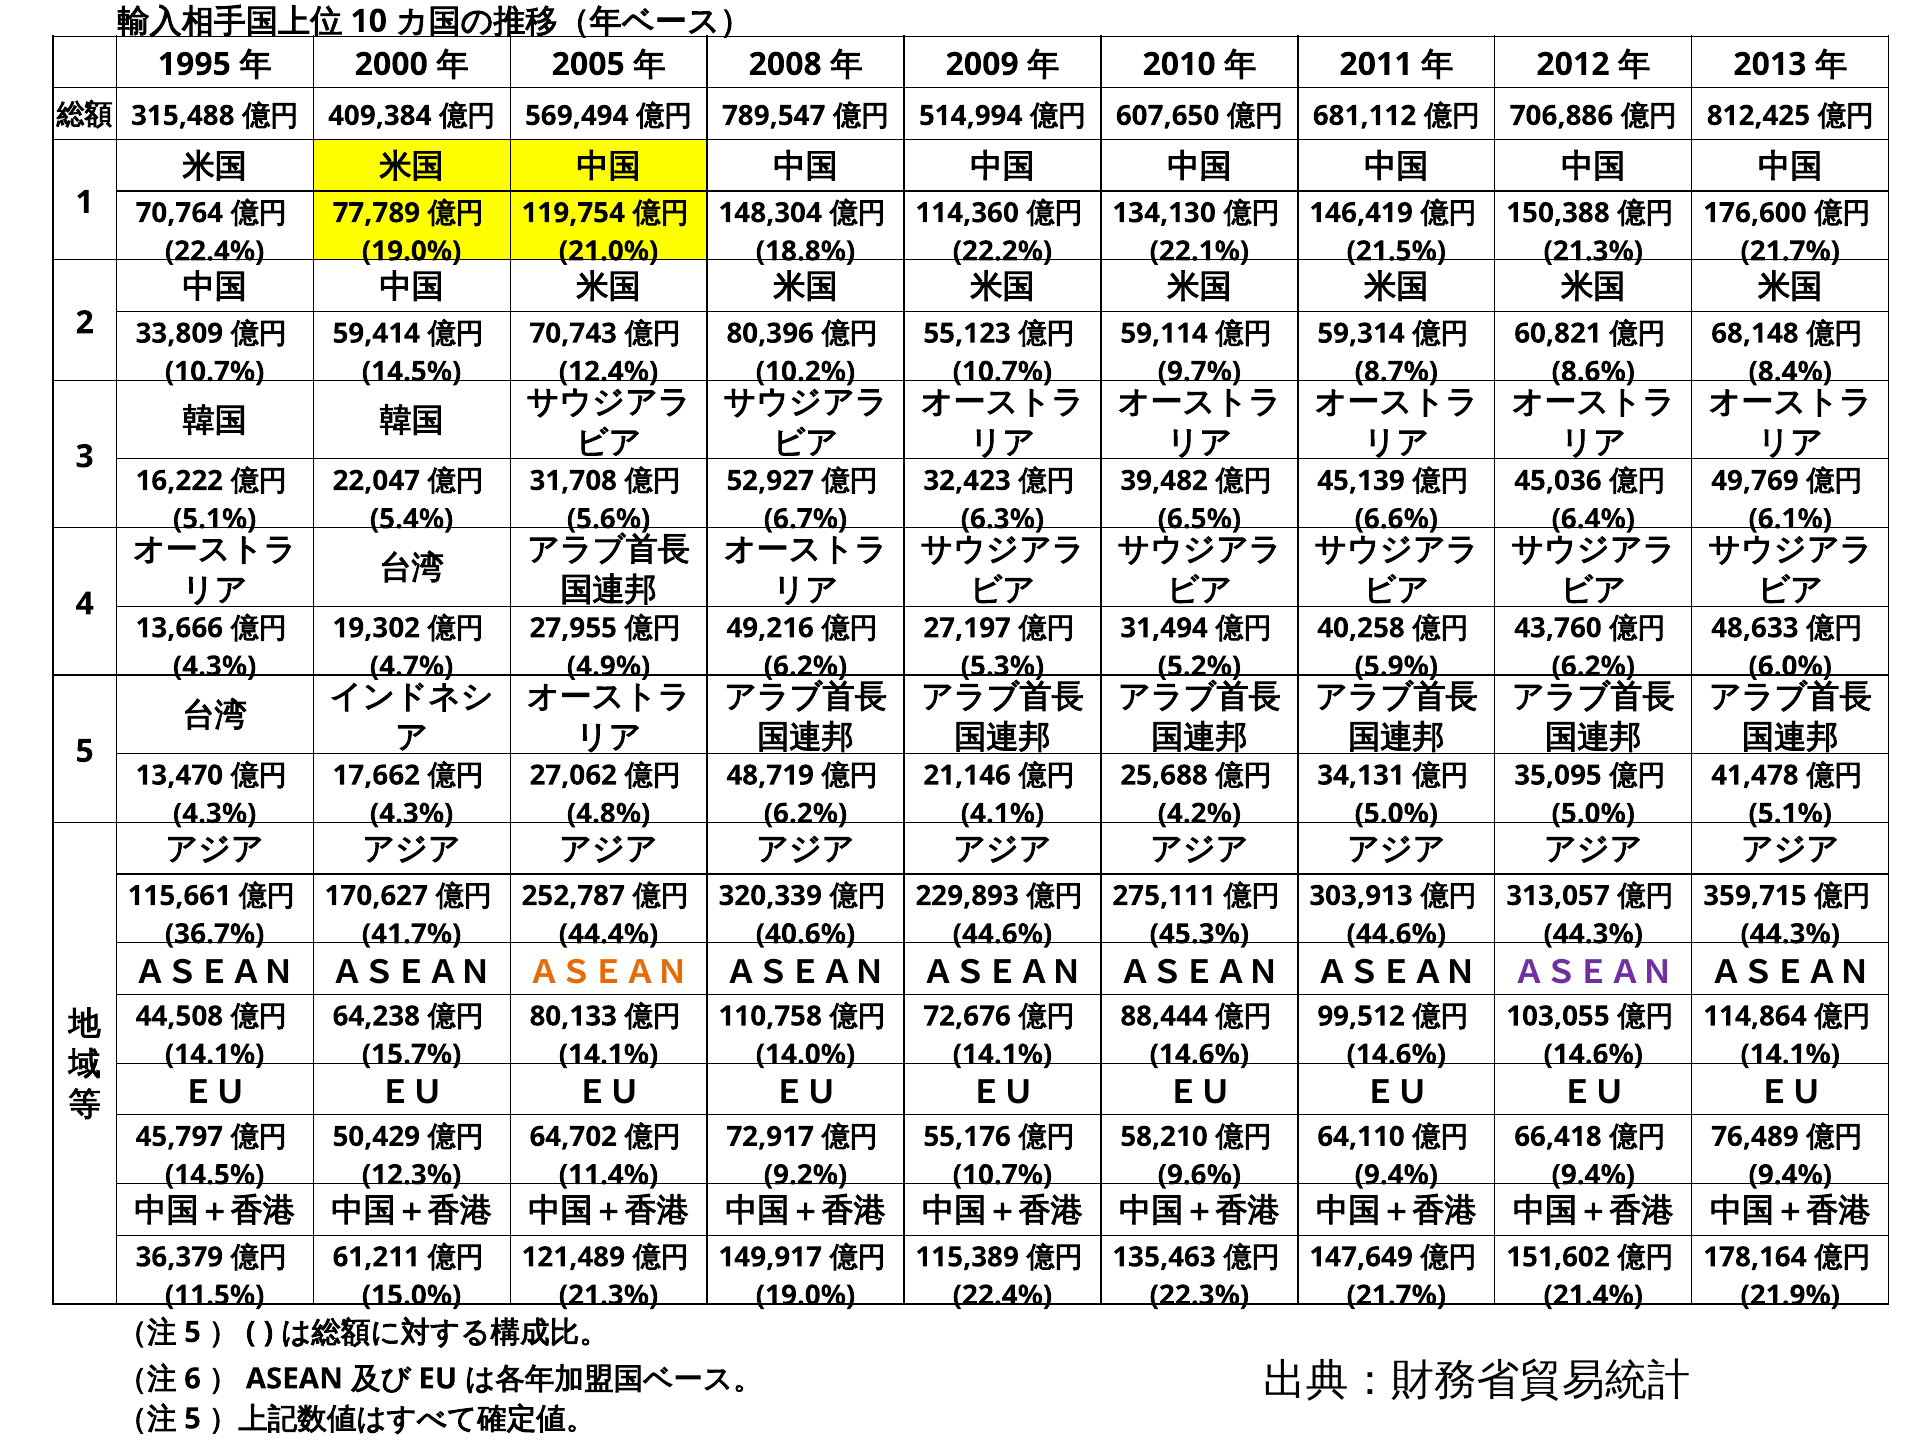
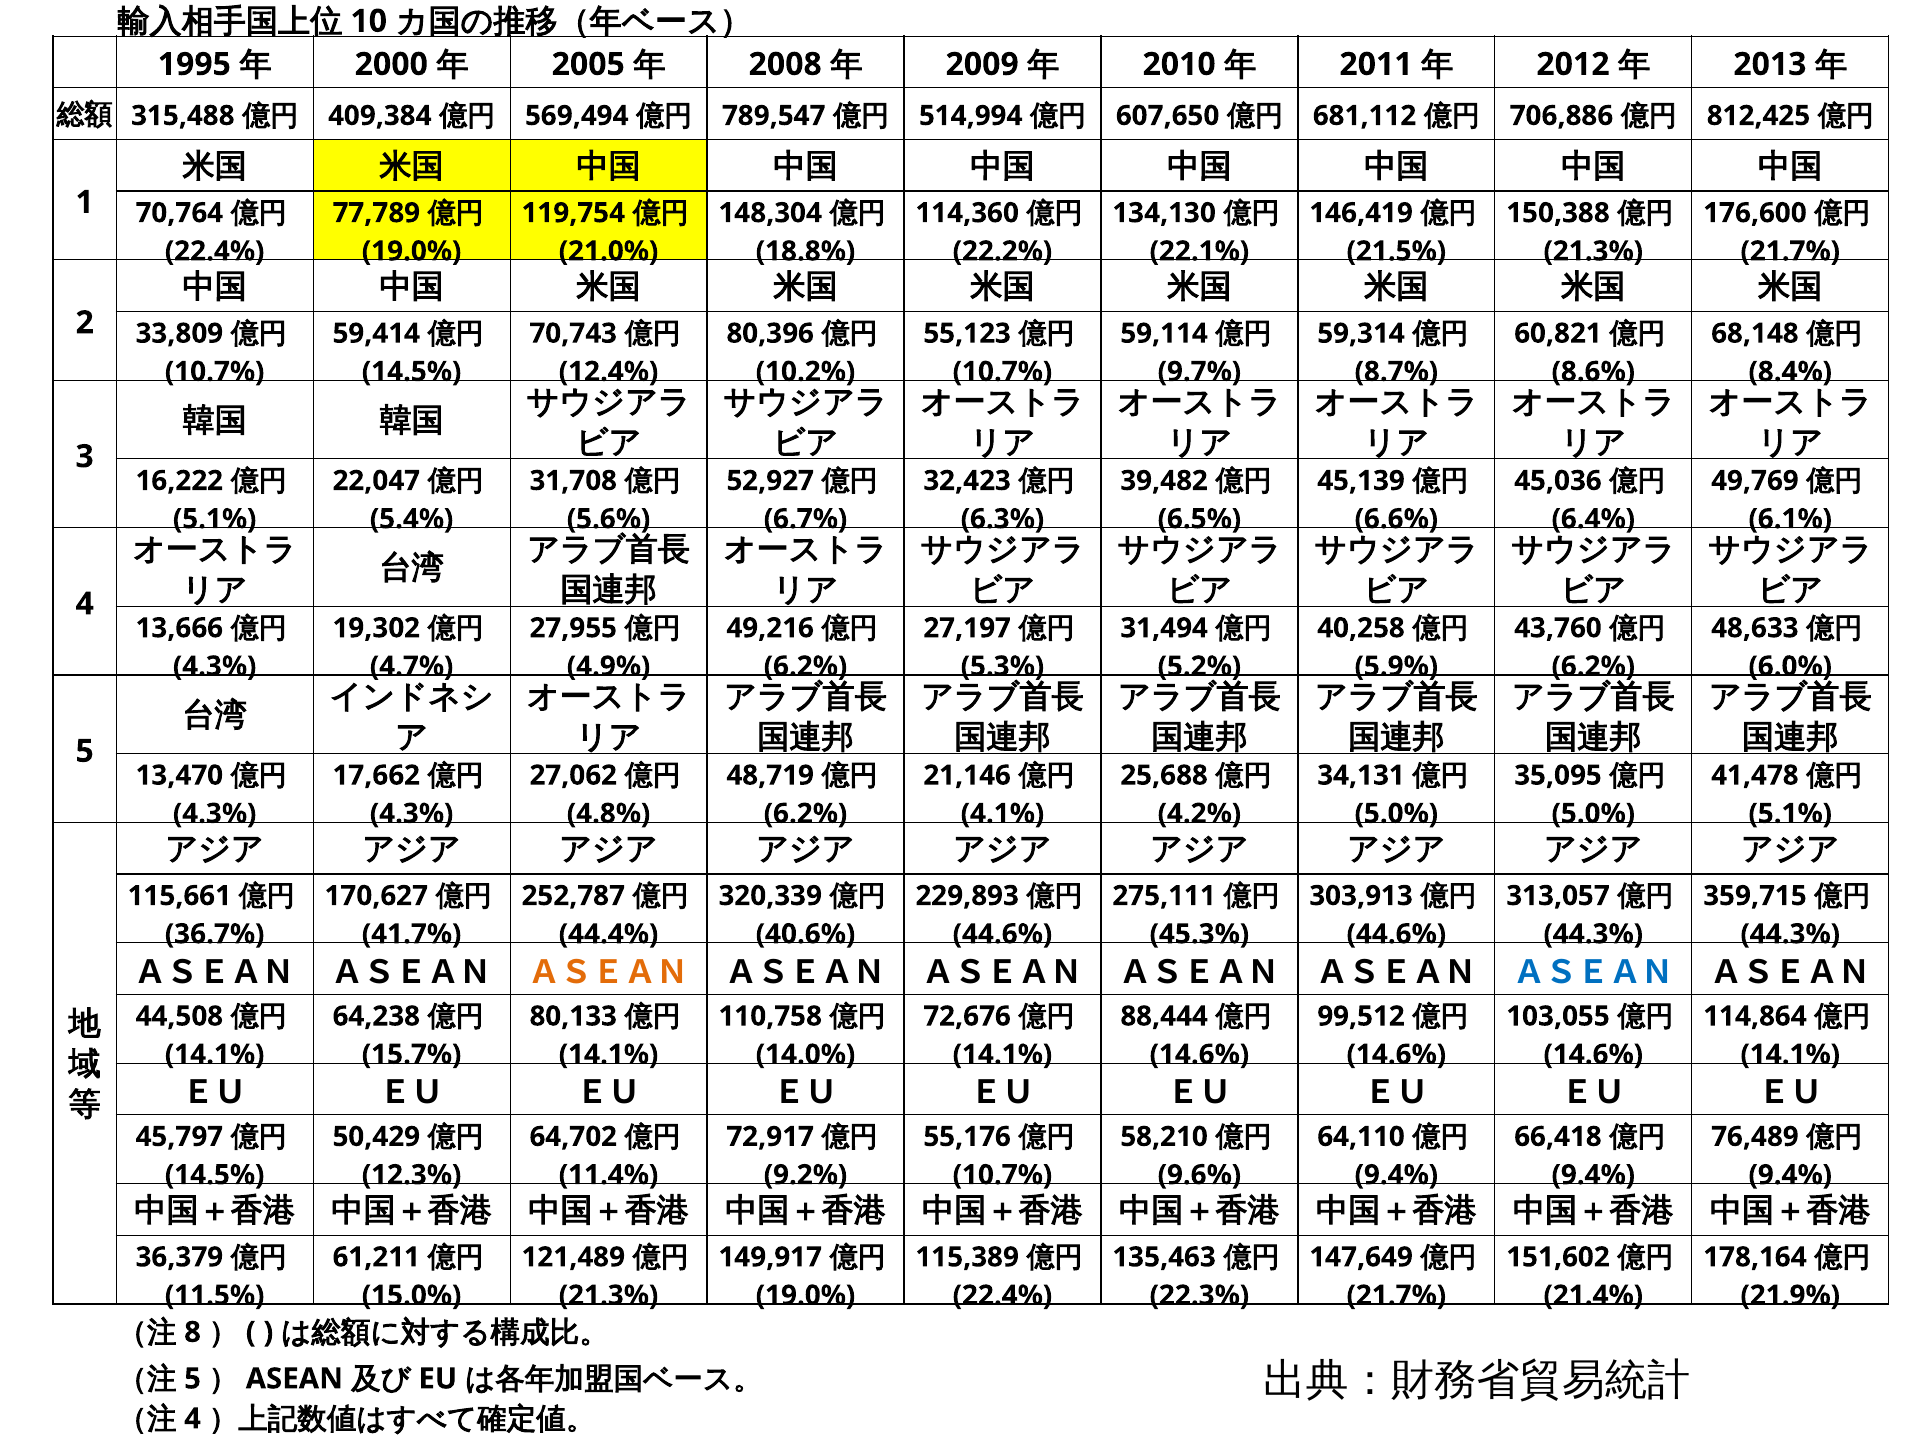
ＡＳＥＡＮ at (1593, 973) colour: purple -> blue
5 at (193, 1333): 5 -> 8
6 at (193, 1379): 6 -> 5
5 at (193, 1419): 5 -> 4
